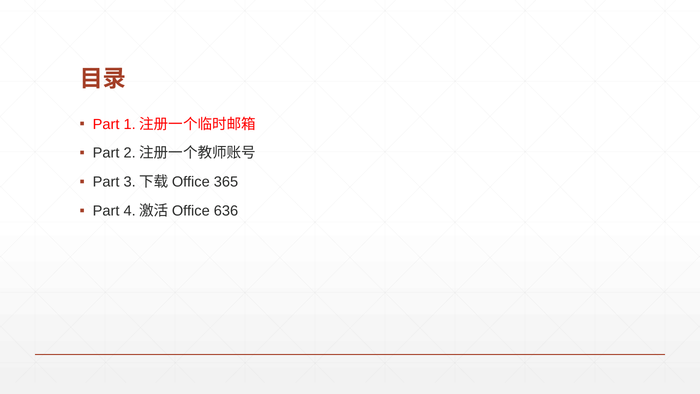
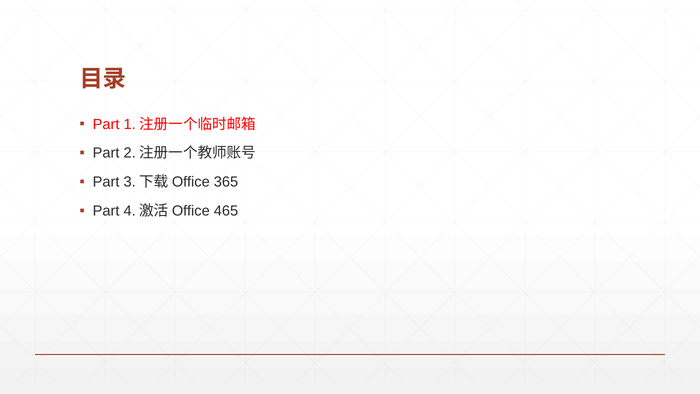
636: 636 -> 465
